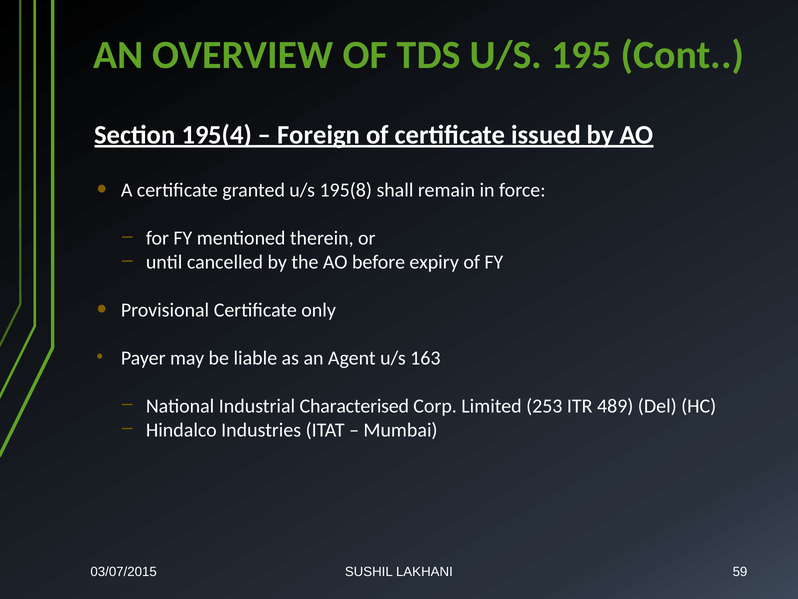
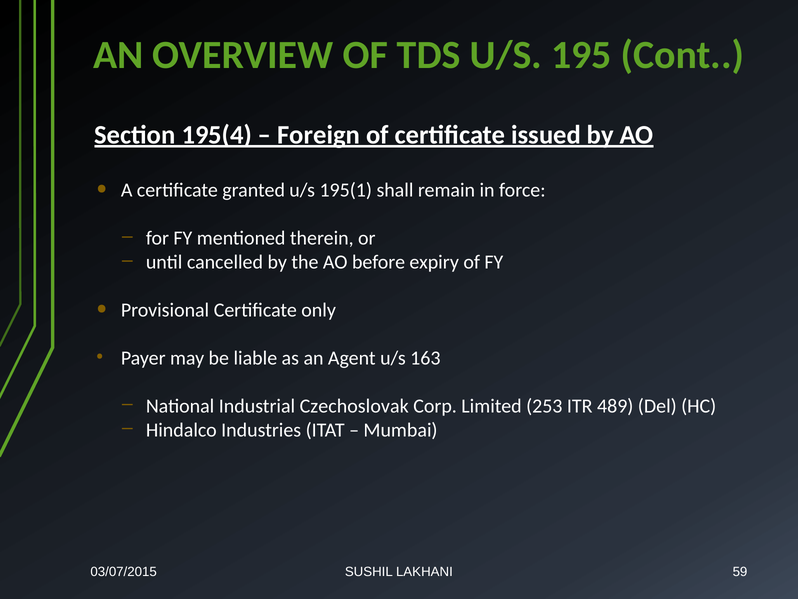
195(8: 195(8 -> 195(1
Characterised: Characterised -> Czechoslovak
